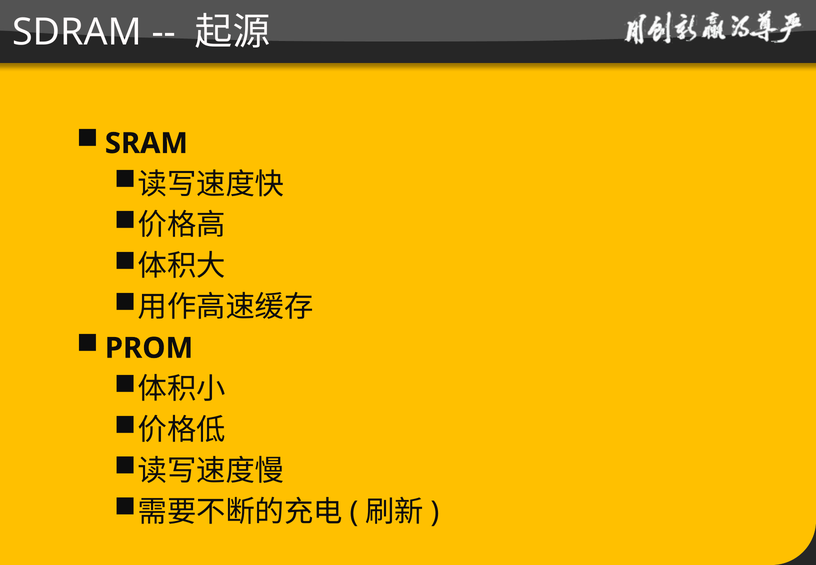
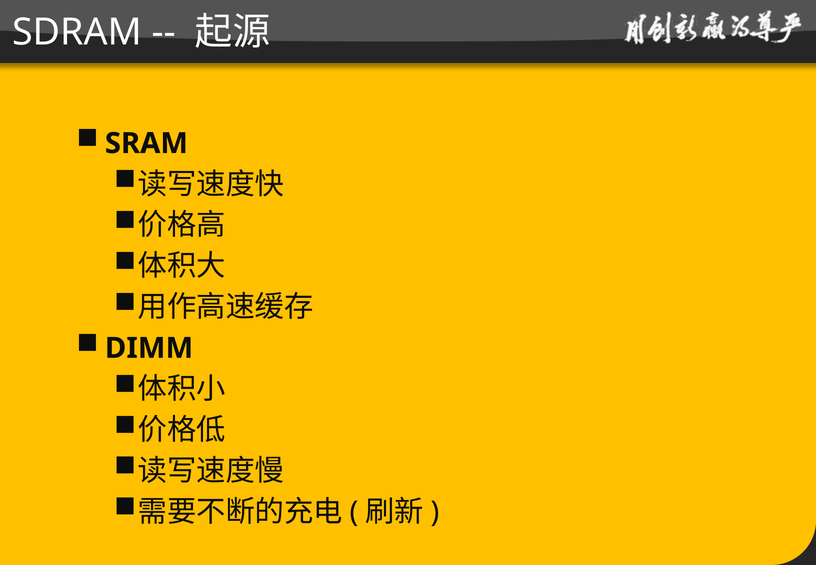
PROM: PROM -> DIMM
